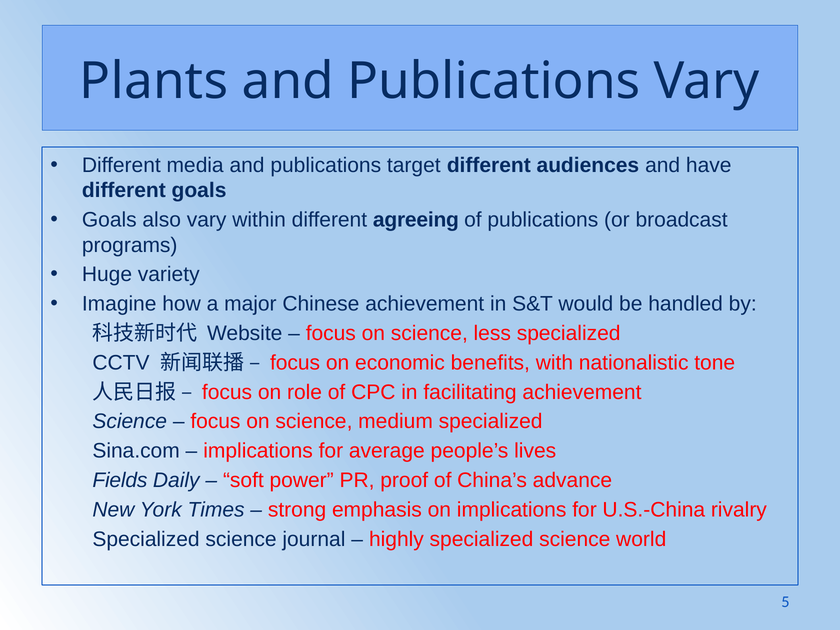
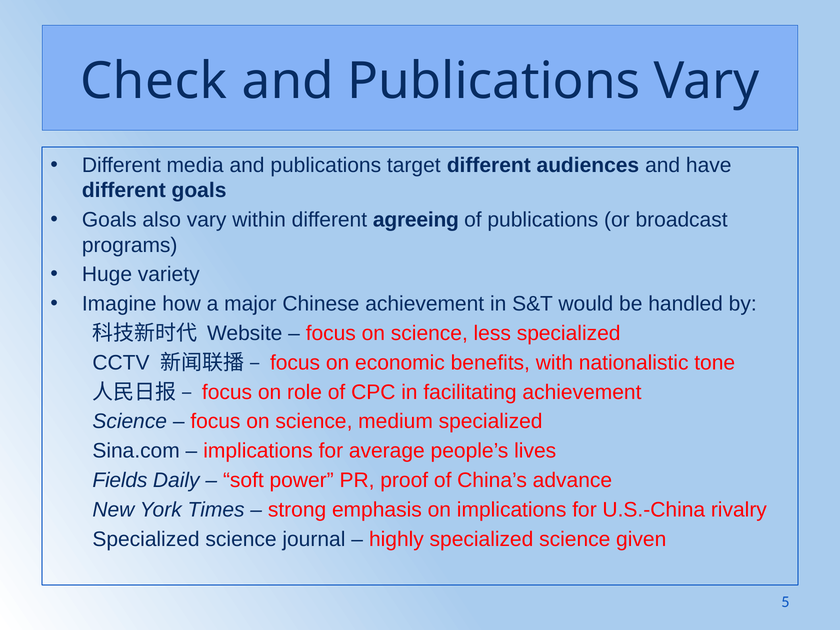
Plants: Plants -> Check
world: world -> given
